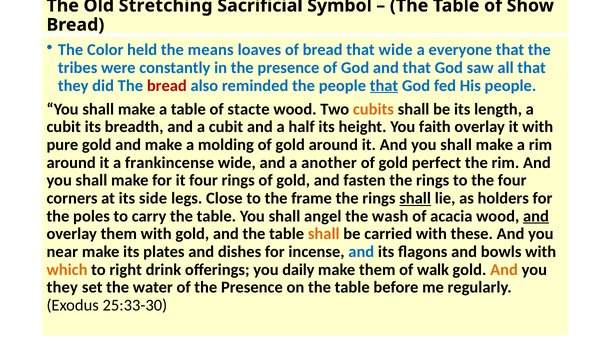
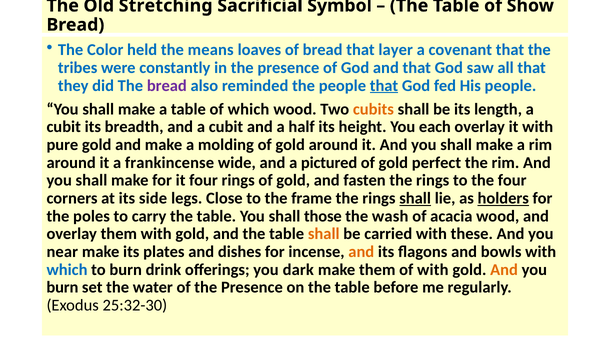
that wide: wide -> layer
everyone: everyone -> covenant
bread at (167, 86) colour: red -> purple
of stacte: stacte -> which
faith: faith -> each
another: another -> pictured
holders underline: none -> present
angel: angel -> those
and at (536, 216) underline: present -> none
and at (361, 252) colour: blue -> orange
which at (67, 270) colour: orange -> blue
to right: right -> burn
daily: daily -> dark
of walk: walk -> with
they at (62, 288): they -> burn
25:33-30: 25:33-30 -> 25:32-30
